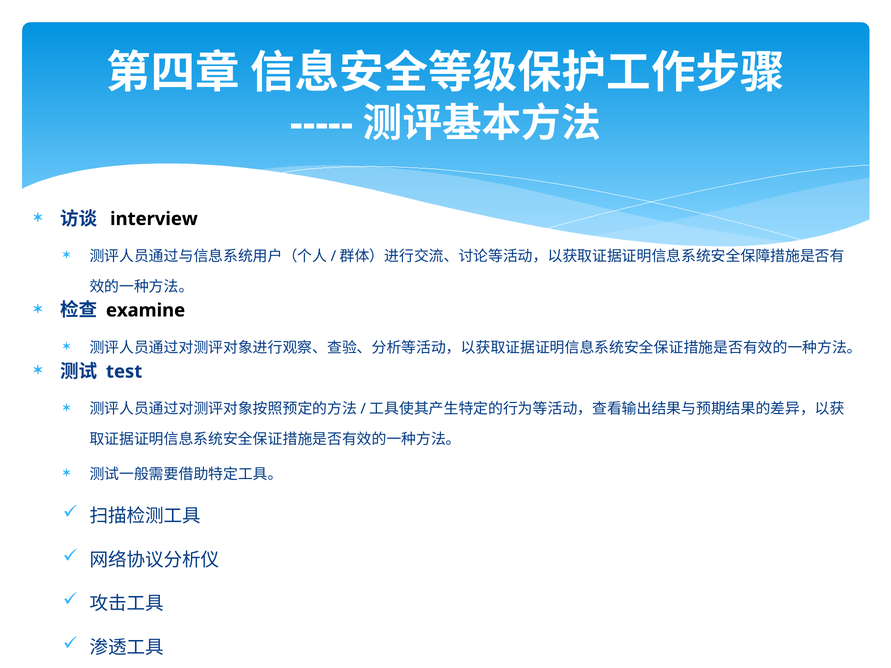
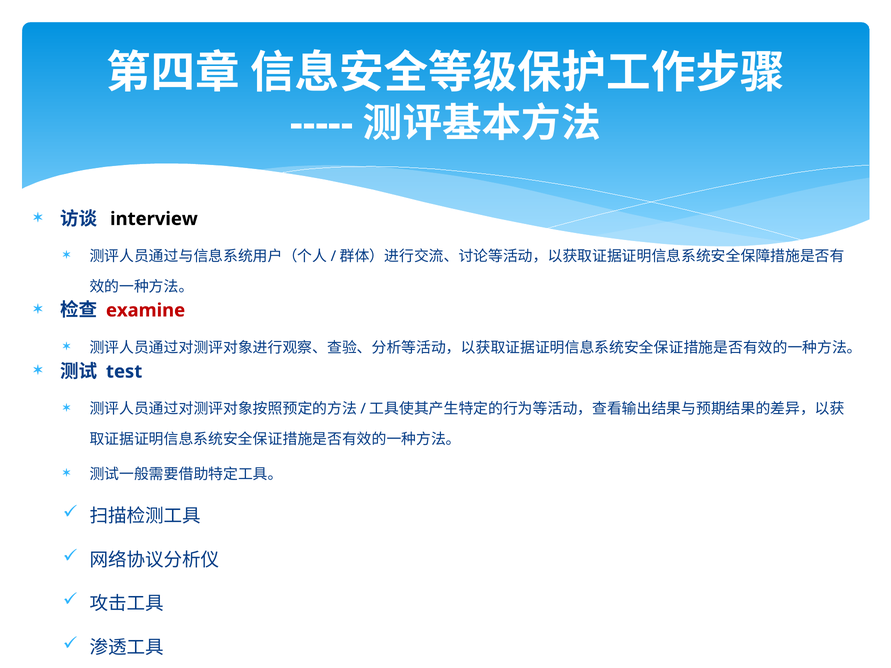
examine colour: black -> red
